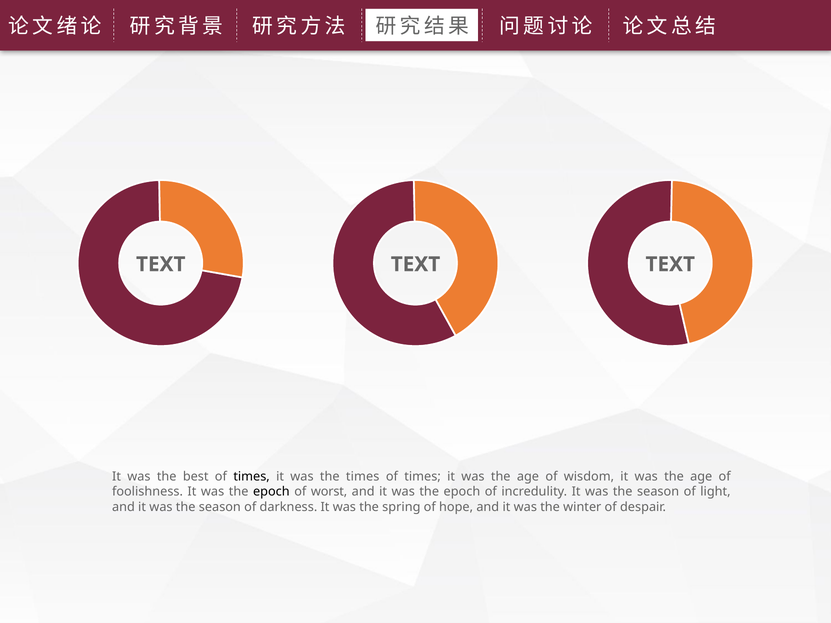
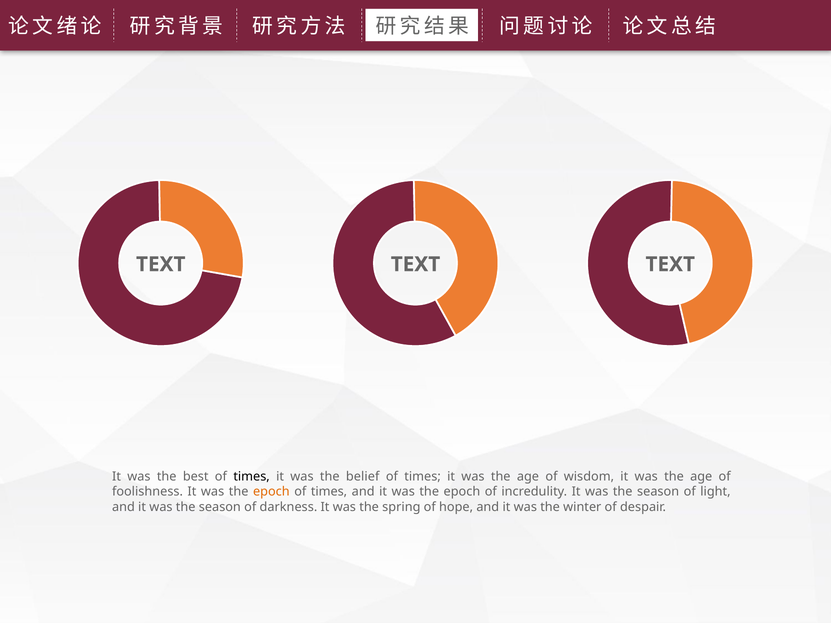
the times: times -> belief
epoch at (271, 492) colour: black -> orange
worst at (329, 492): worst -> times
